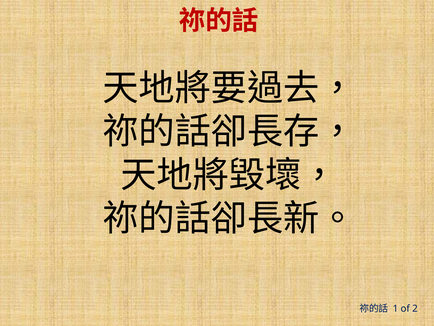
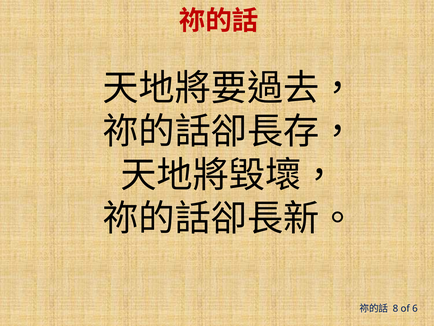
1: 1 -> 8
2: 2 -> 6
